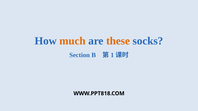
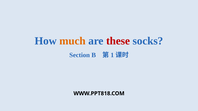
these colour: orange -> red
